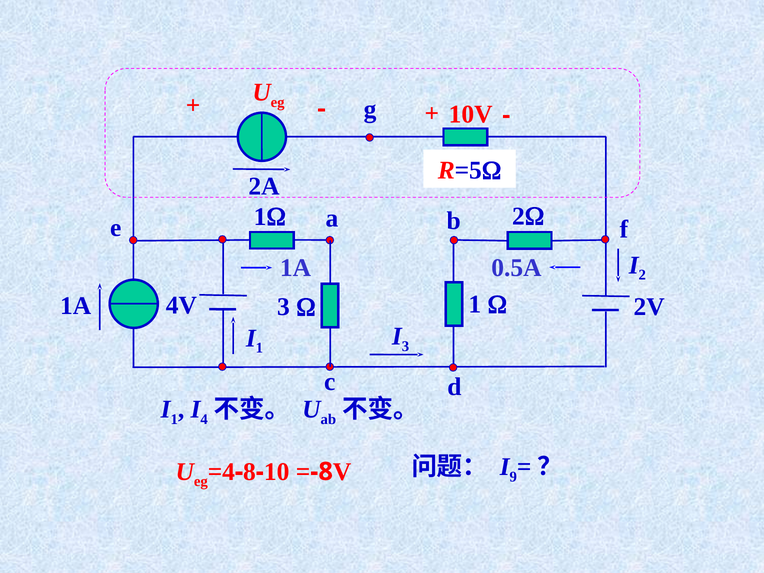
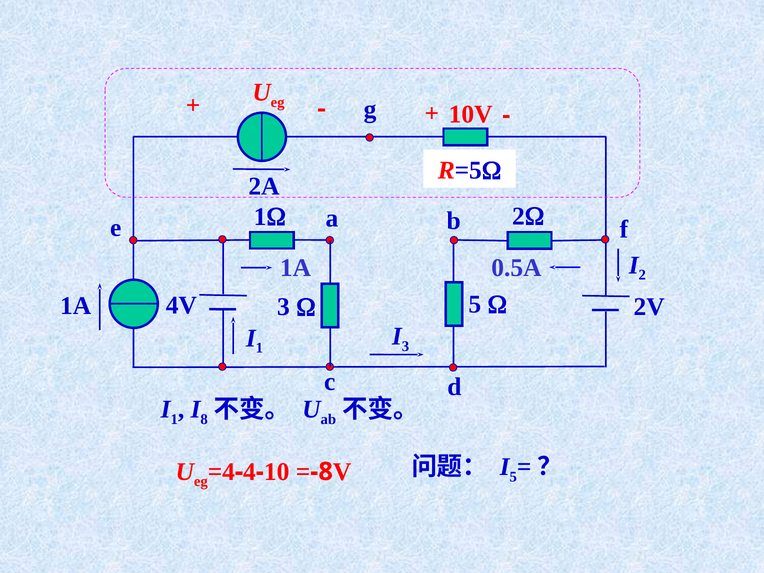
1 at (475, 304): 1 -> 5
4: 4 -> 8
9 at (513, 477): 9 -> 5
8: 8 -> 4
